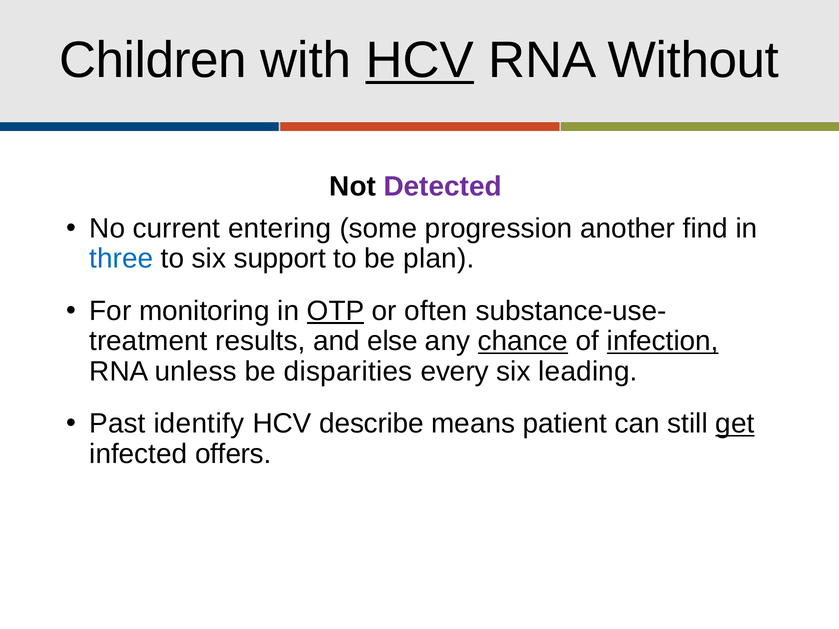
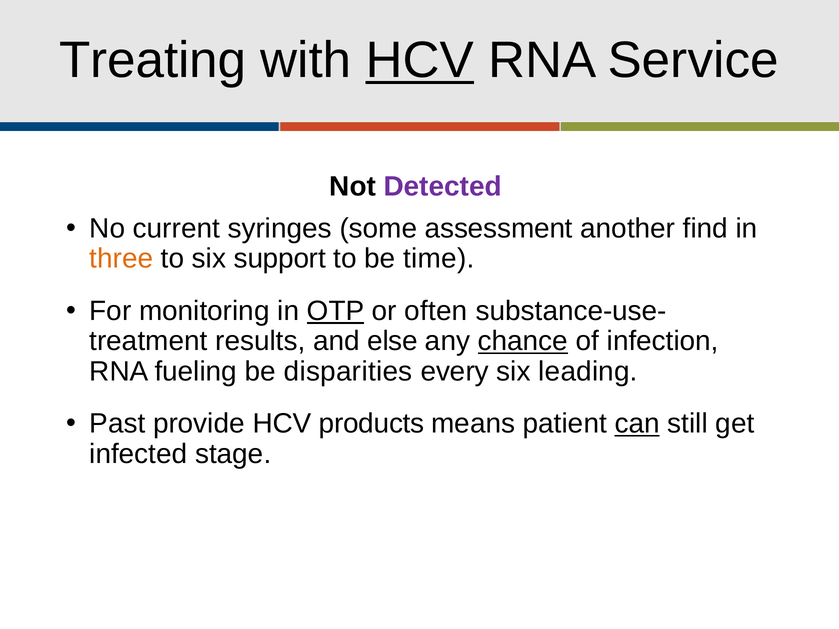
Children: Children -> Treating
Without: Without -> Service
entering: entering -> syringes
progression: progression -> assessment
three colour: blue -> orange
plan: plan -> time
infection underline: present -> none
unless: unless -> fueling
identify: identify -> provide
describe: describe -> products
can underline: none -> present
get underline: present -> none
offers: offers -> stage
